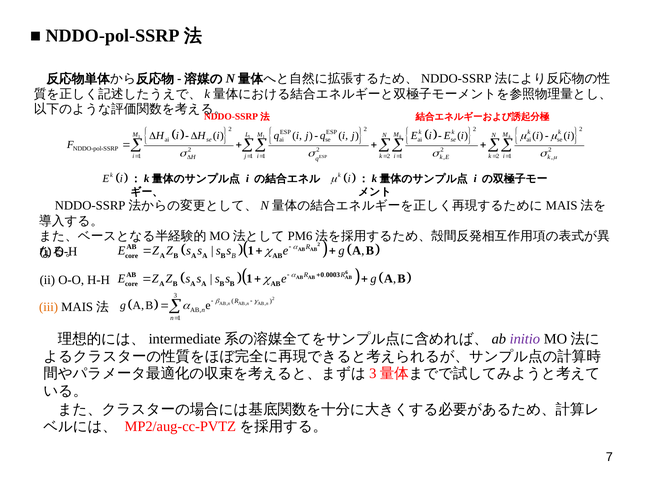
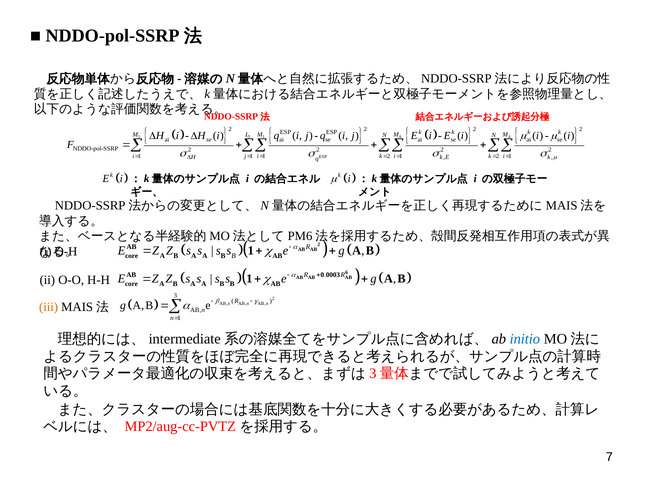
initio colour: purple -> blue
